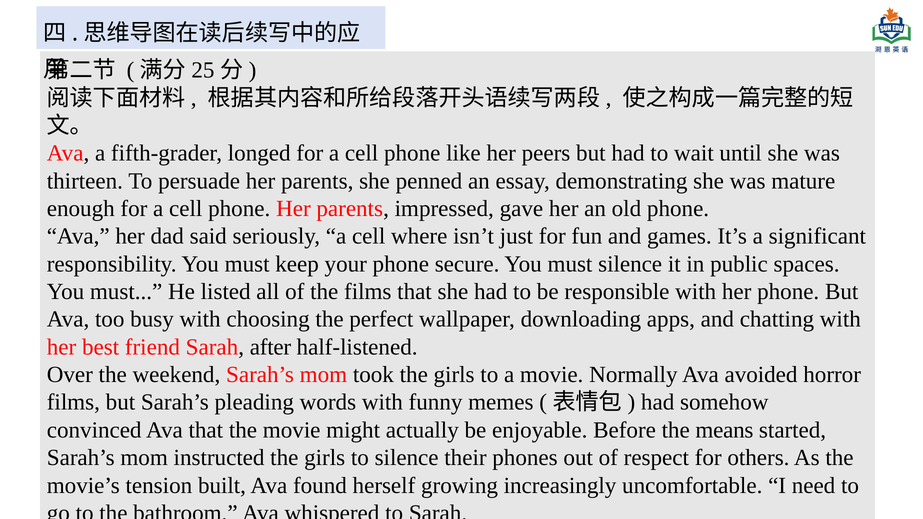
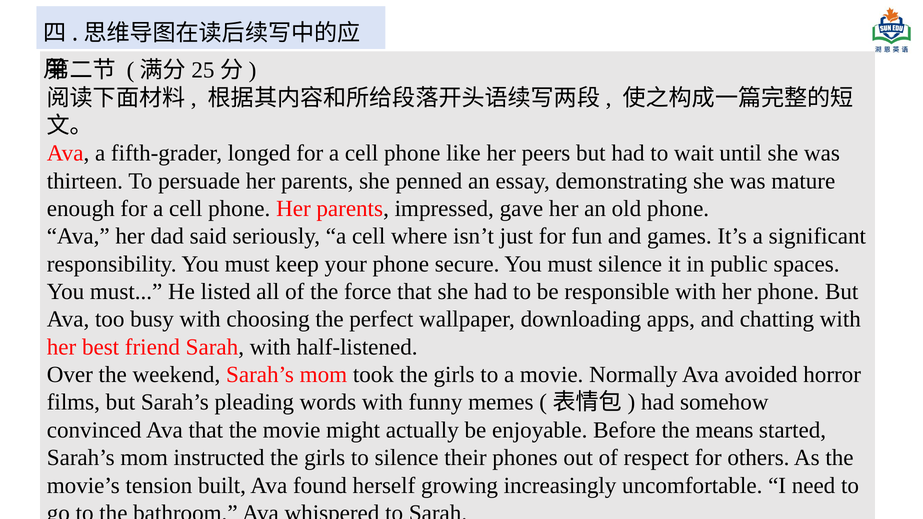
the films: films -> force
Sarah after: after -> with
